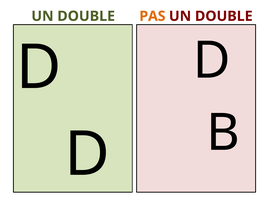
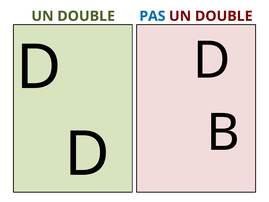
PAS colour: orange -> blue
